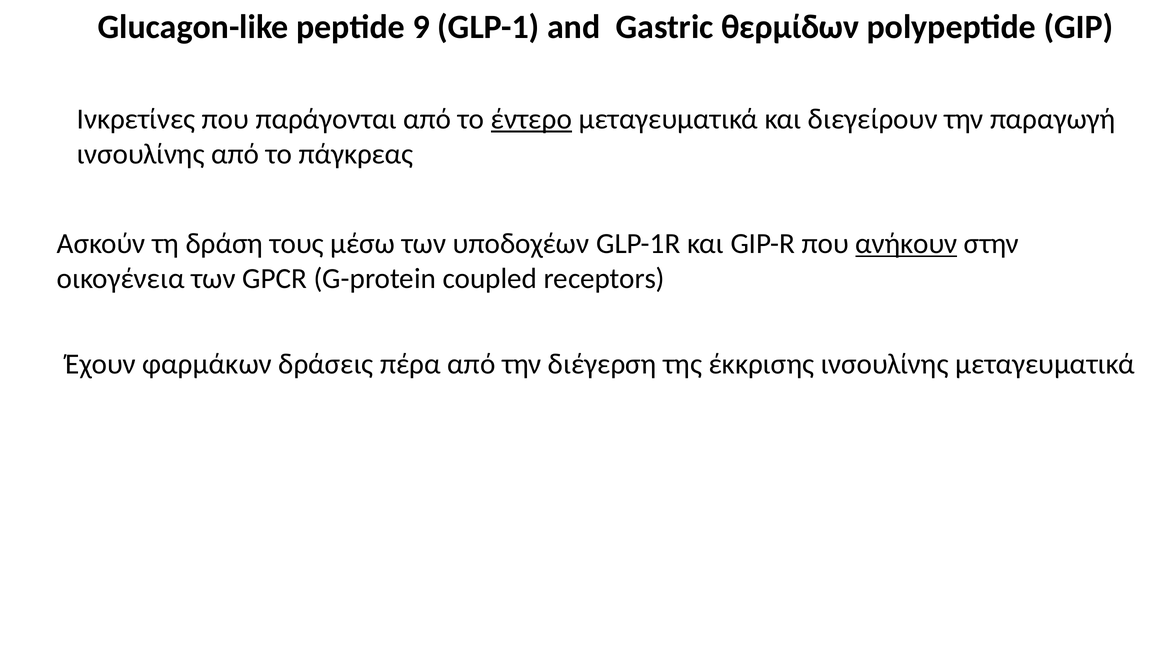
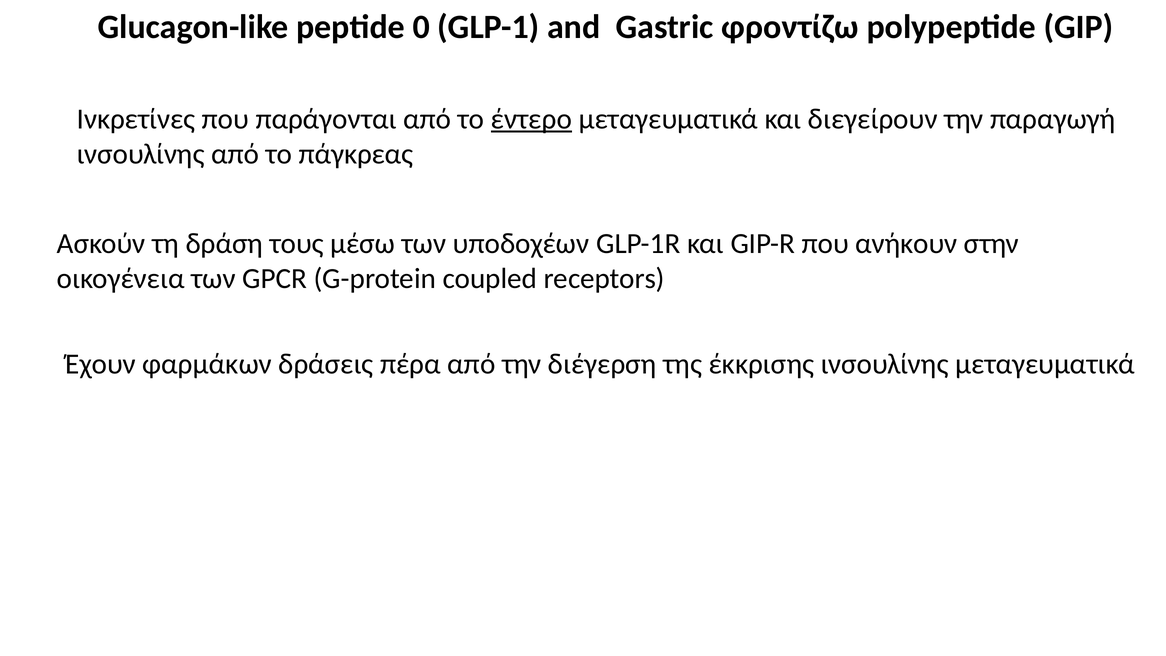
9: 9 -> 0
θερμίδων: θερμίδων -> φροντίζω
ανήκουν underline: present -> none
